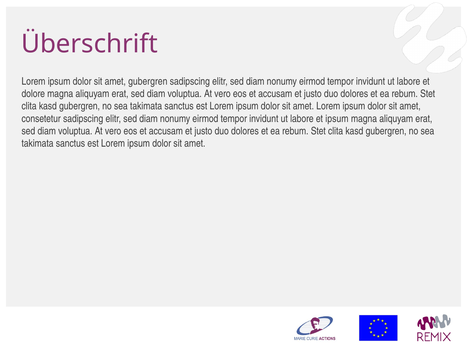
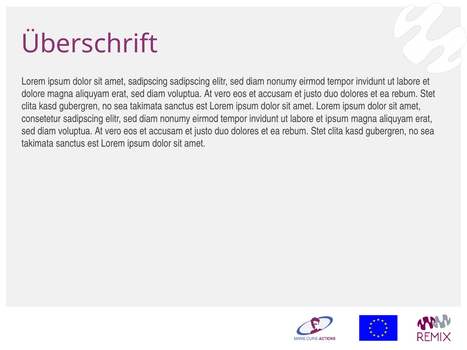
amet gubergren: gubergren -> sadipscing
